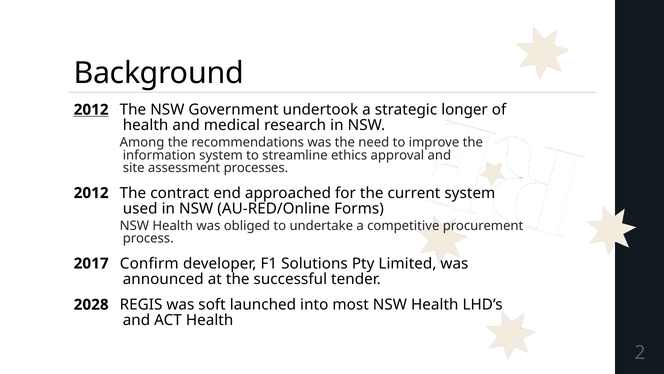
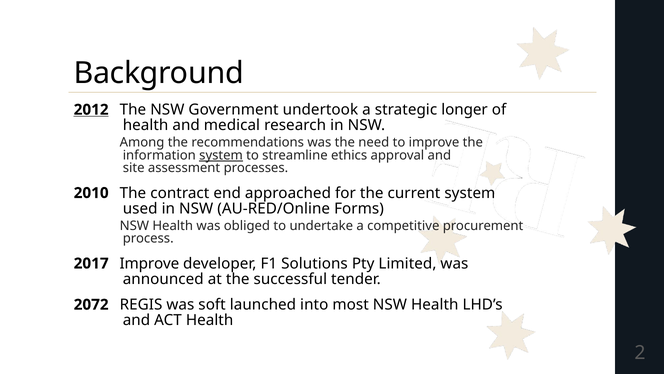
system at (221, 155) underline: none -> present
2012 at (91, 193): 2012 -> 2010
2017 Confirm: Confirm -> Improve
2028: 2028 -> 2072
